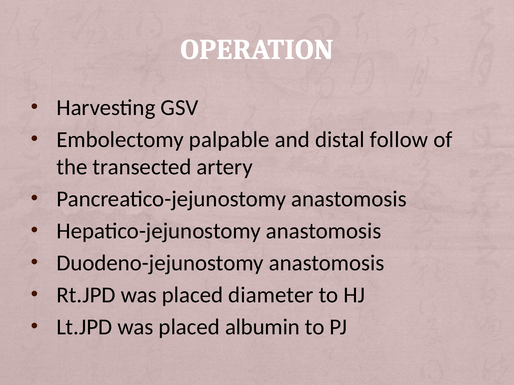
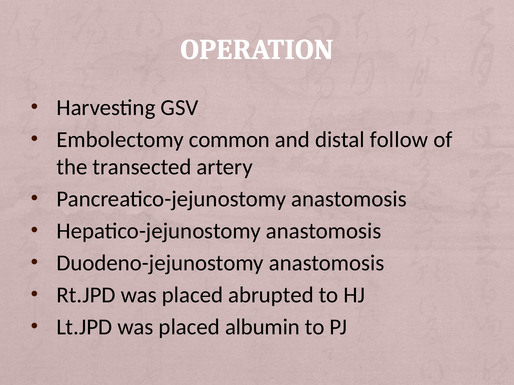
palpable: palpable -> common
diameter: diameter -> abrupted
